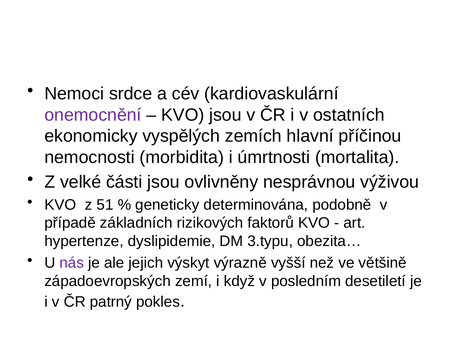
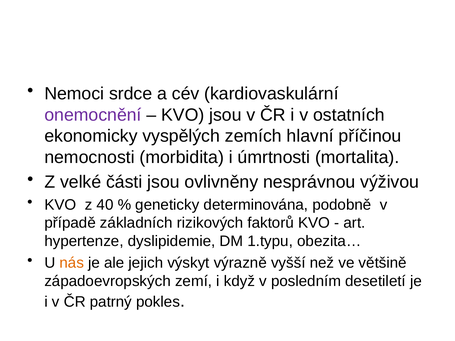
51: 51 -> 40
3.typu: 3.typu -> 1.typu
nás colour: purple -> orange
